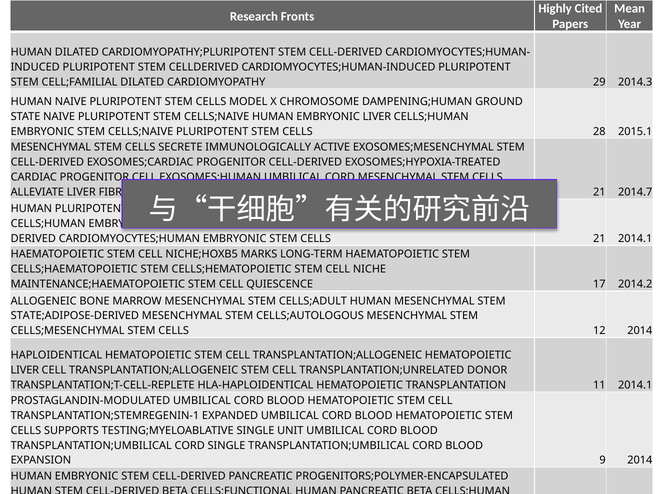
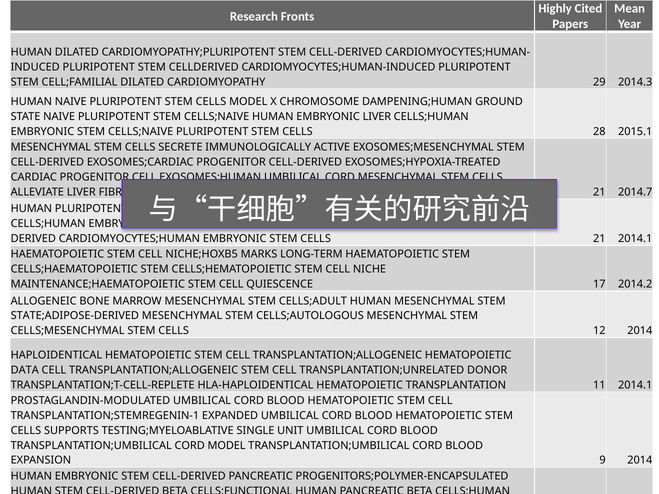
LIVER at (25, 370): LIVER -> DATA
CORD SINGLE: SINGLE -> MODEL
